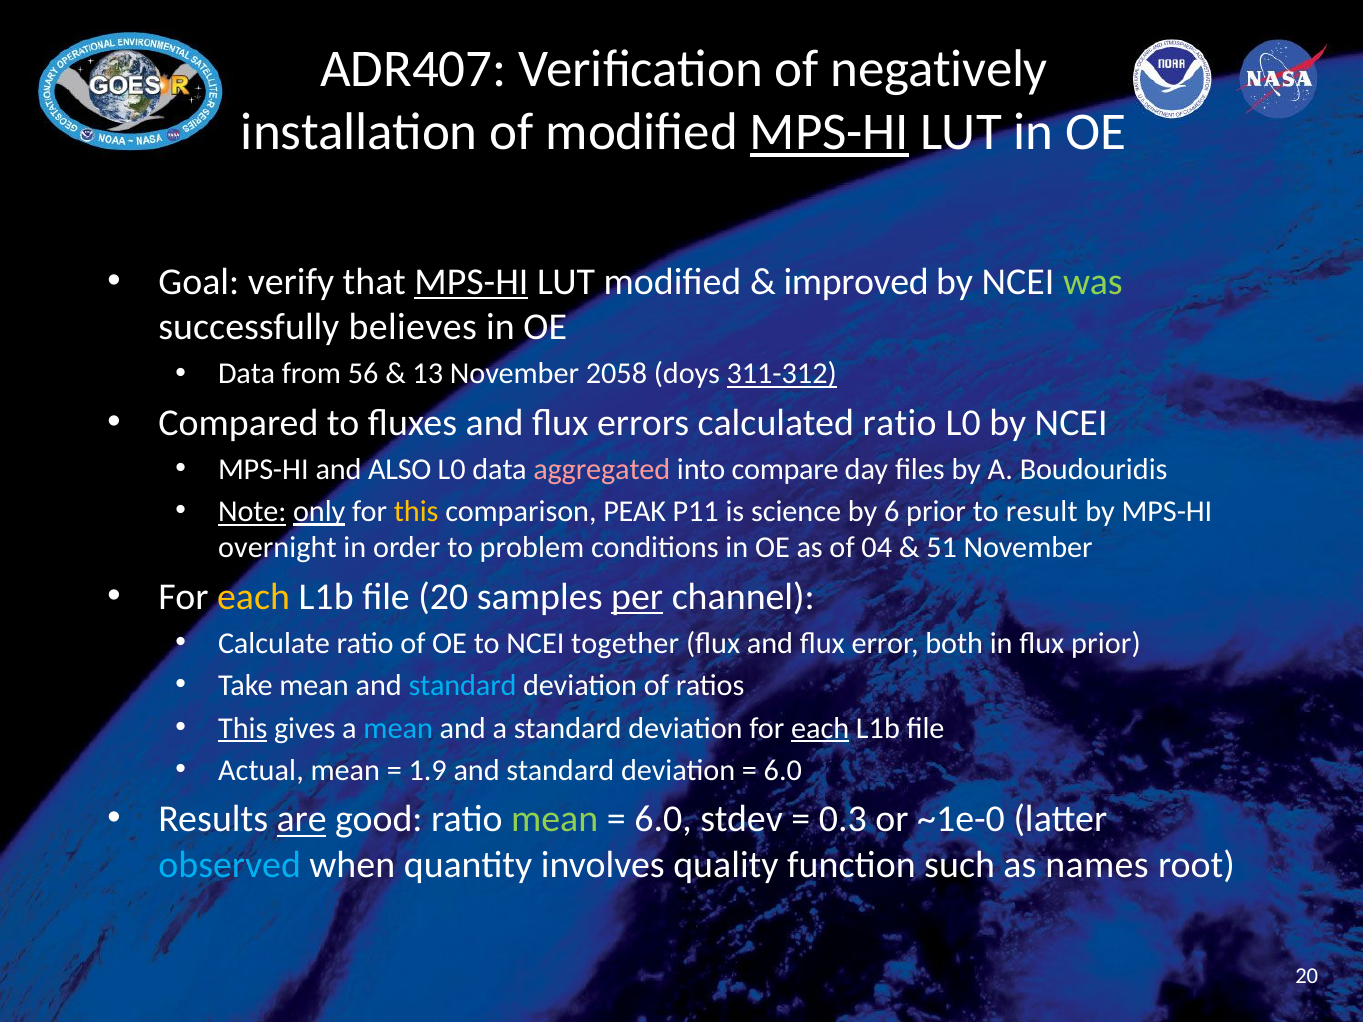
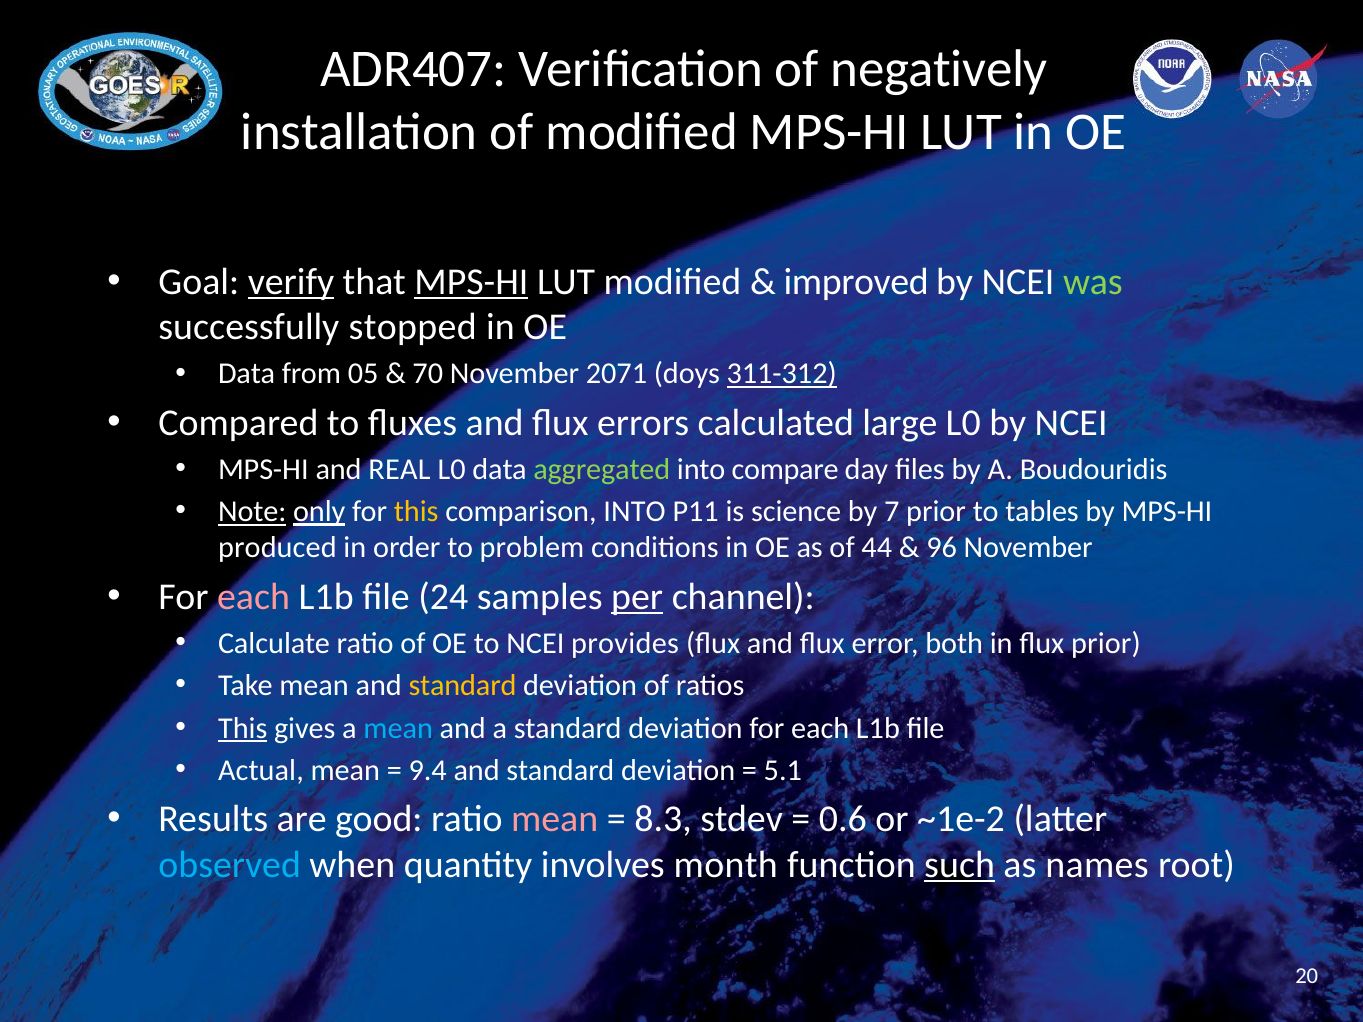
MPS-HI at (829, 132) underline: present -> none
verify underline: none -> present
believes: believes -> stopped
56: 56 -> 05
13: 13 -> 70
2058: 2058 -> 2071
calculated ratio: ratio -> large
ALSO: ALSO -> REAL
aggregated colour: pink -> light green
comparison PEAK: PEAK -> INTO
6: 6 -> 7
result: result -> tables
overnight: overnight -> produced
04: 04 -> 44
51: 51 -> 96
each at (254, 597) colour: yellow -> pink
file 20: 20 -> 24
together: together -> provides
standard at (463, 686) colour: light blue -> yellow
each at (820, 728) underline: present -> none
1.9: 1.9 -> 9.4
6.0 at (783, 771): 6.0 -> 5.1
are underline: present -> none
mean at (555, 820) colour: light green -> pink
6.0 at (663, 820): 6.0 -> 8.3
0.3: 0.3 -> 0.6
~1e-0: ~1e-0 -> ~1e-2
quality: quality -> month
such underline: none -> present
